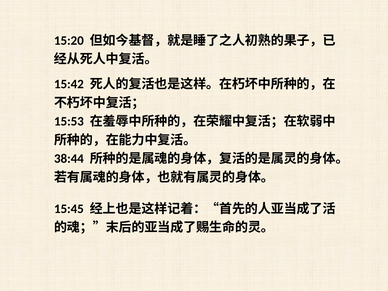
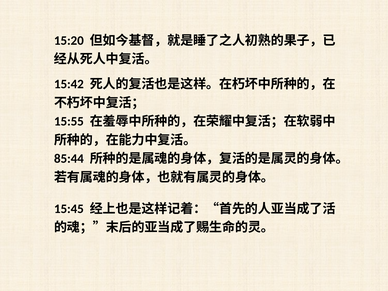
15:53: 15:53 -> 15:55
38:44: 38:44 -> 85:44
